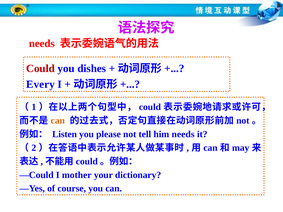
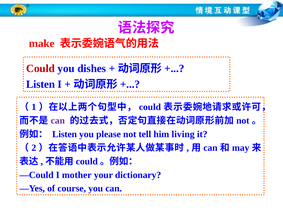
needs at (42, 44): needs -> make
Every at (40, 84): Every -> Listen
can at (58, 121) colour: orange -> purple
him needs: needs -> living
